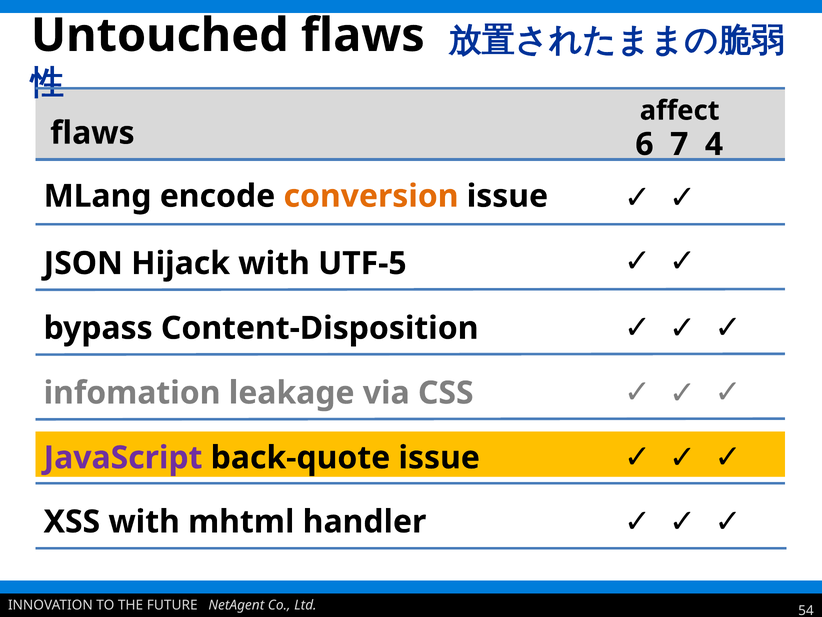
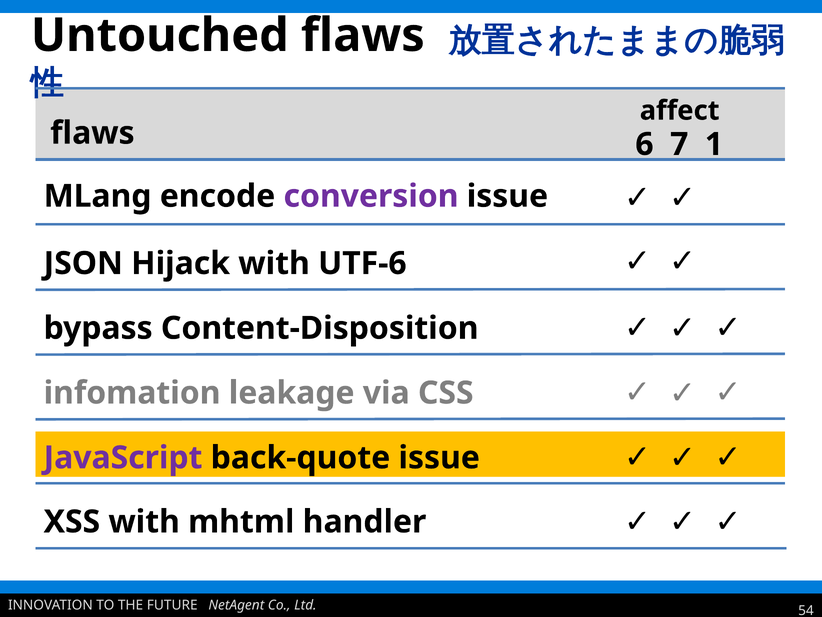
4: 4 -> 1
conversion colour: orange -> purple
UTF-5: UTF-5 -> UTF-6
